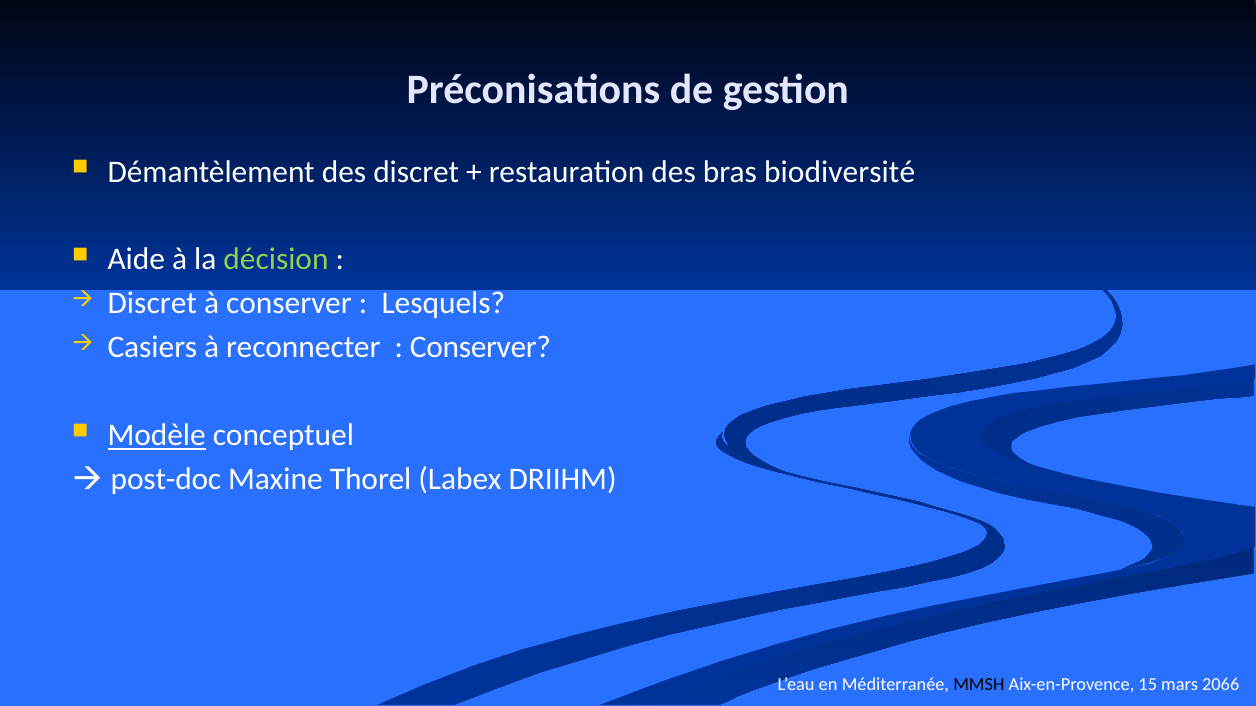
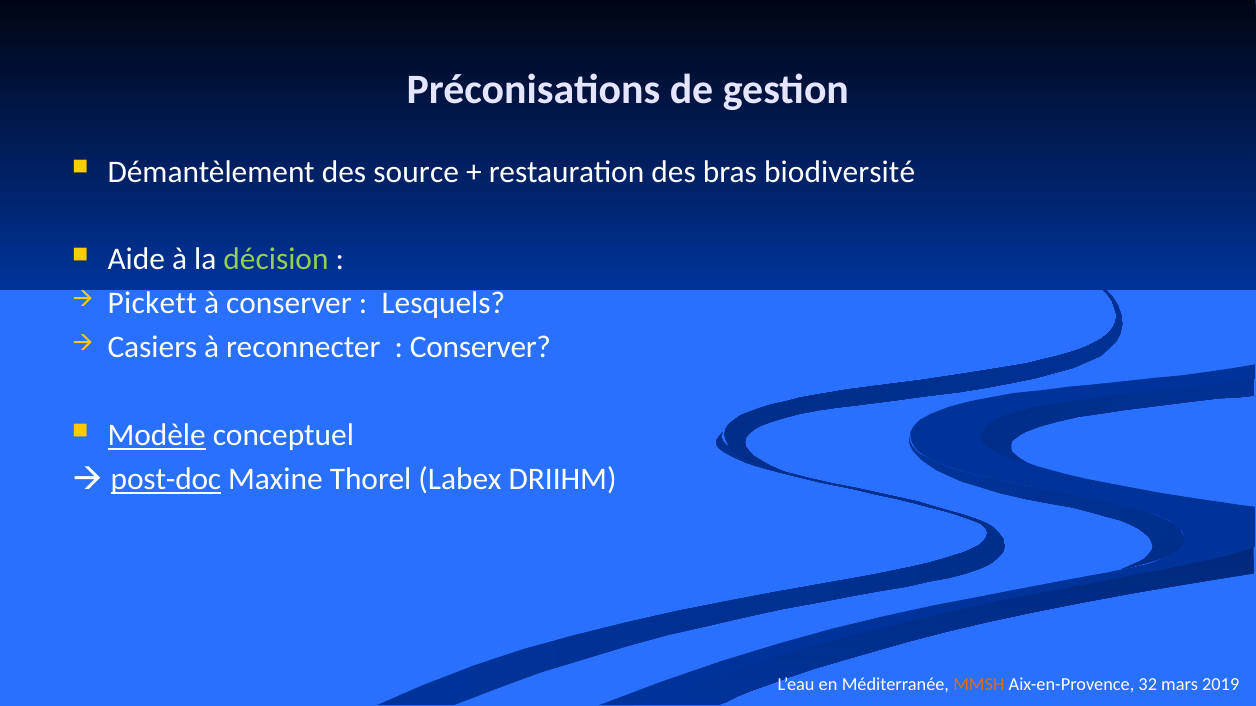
des discret: discret -> source
Discret at (152, 304): Discret -> Pickett
post-doc underline: none -> present
MMSH colour: black -> orange
15: 15 -> 32
2066: 2066 -> 2019
